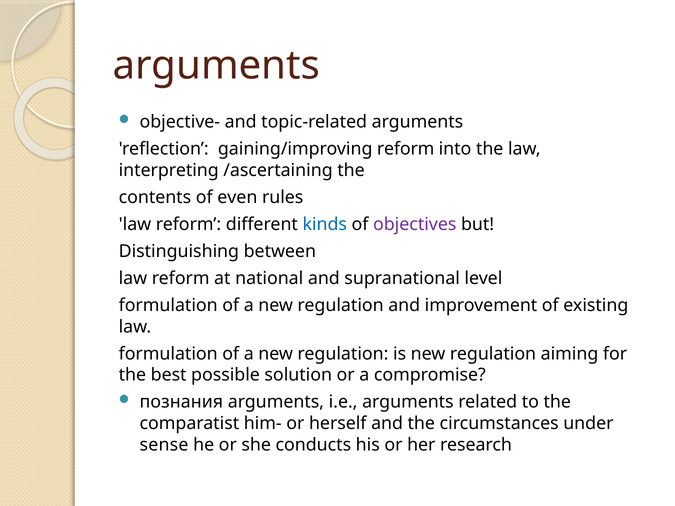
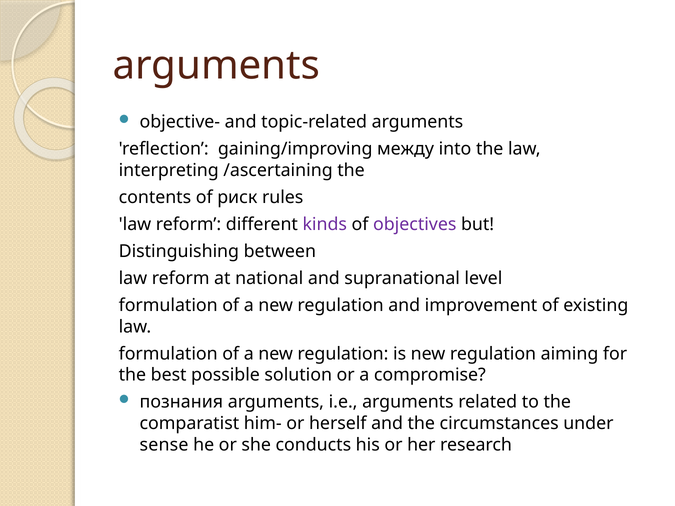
gaining/improving reform: reform -> между
even: even -> риск
kinds colour: blue -> purple
